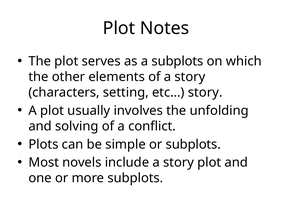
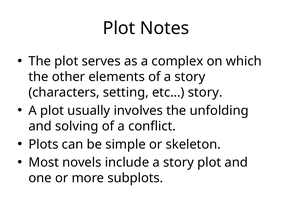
a subplots: subplots -> complex
or subplots: subplots -> skeleton
